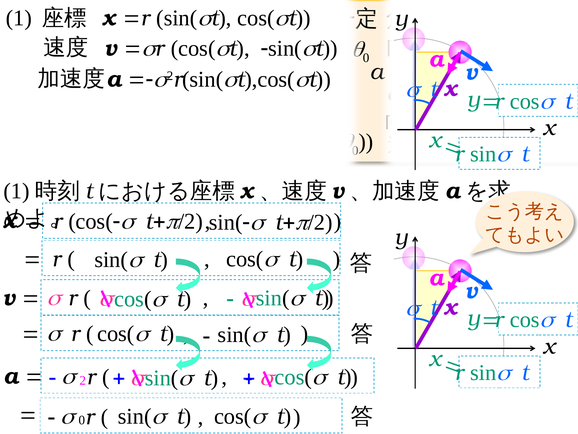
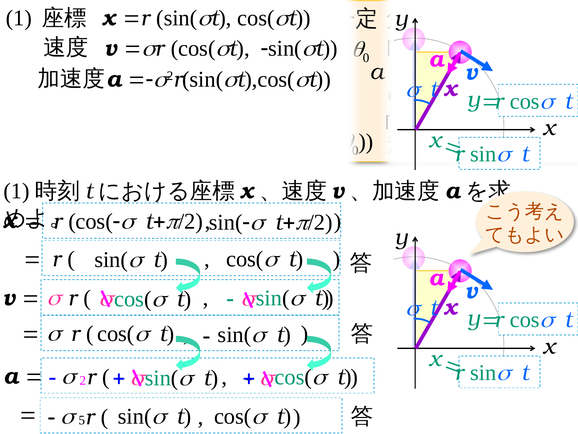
s 0: 0 -> 5
